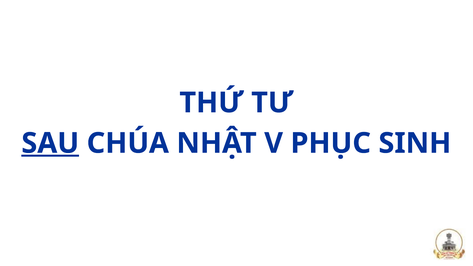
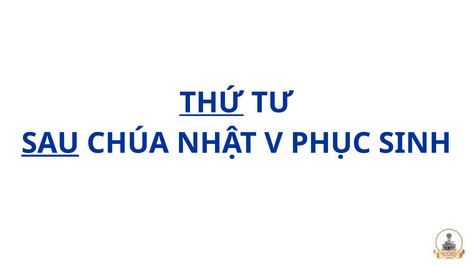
THỨ underline: none -> present
